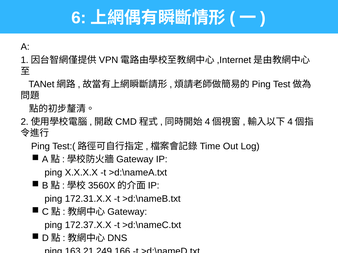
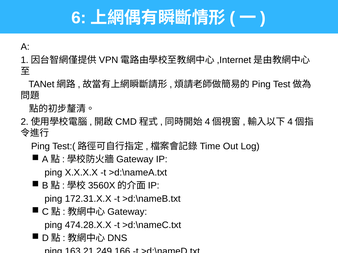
172.37.X.X: 172.37.X.X -> 474.28.X.X
